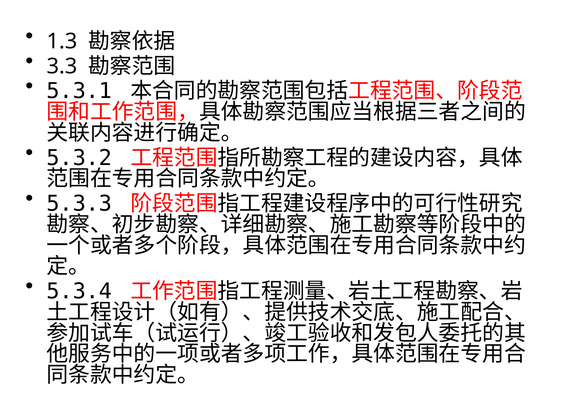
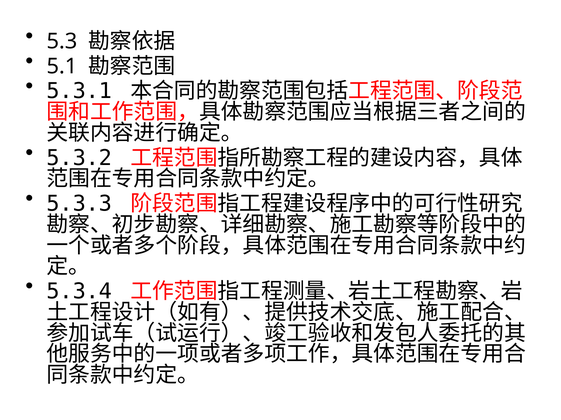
1.3: 1.3 -> 5.3
3.3: 3.3 -> 5.1
